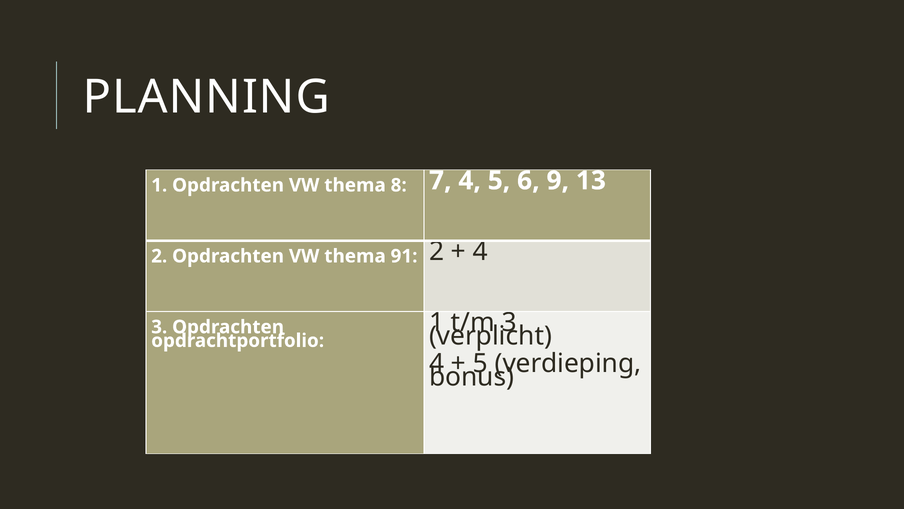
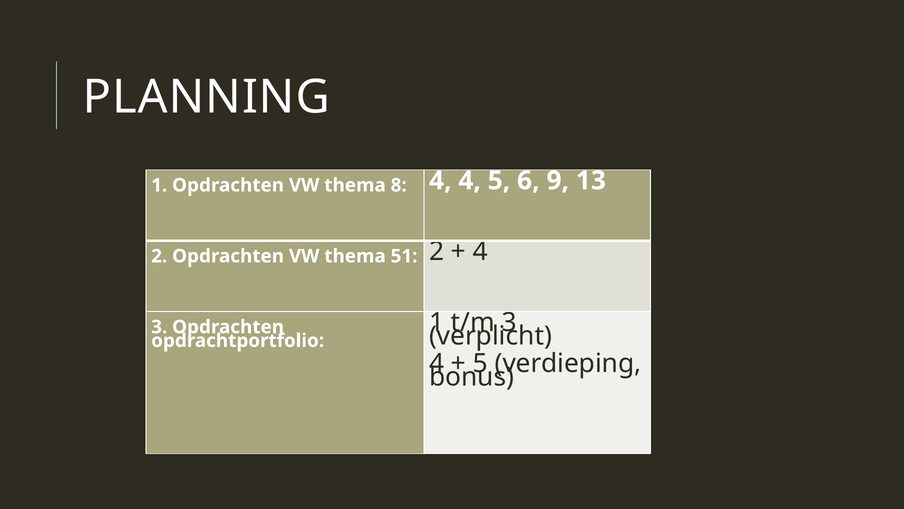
8 7: 7 -> 4
91: 91 -> 51
